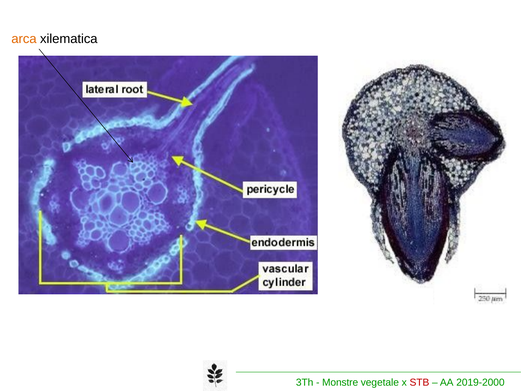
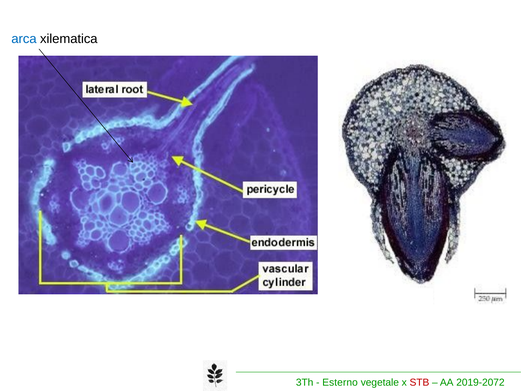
arca colour: orange -> blue
Monstre: Monstre -> Esterno
2019-2000: 2019-2000 -> 2019-2072
